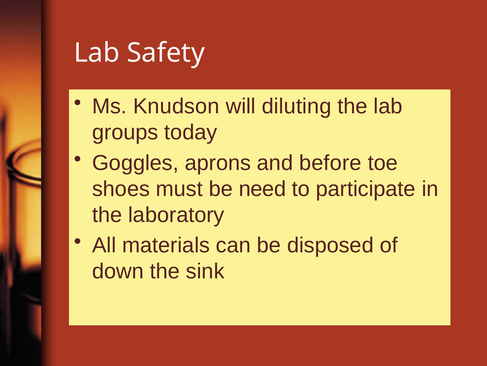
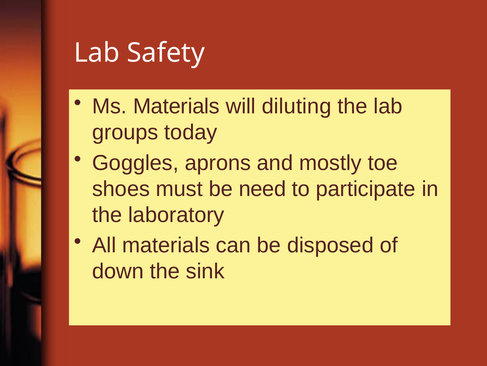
Ms Knudson: Knudson -> Materials
before: before -> mostly
